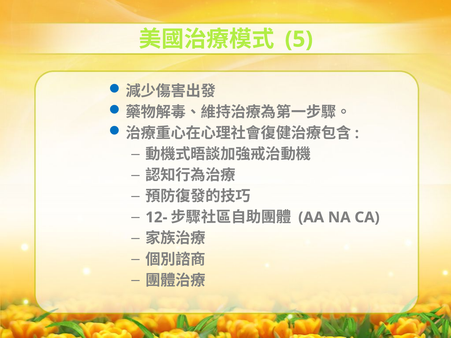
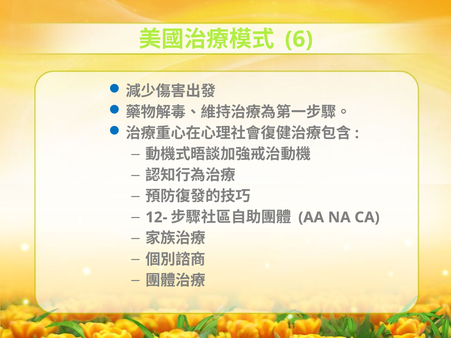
5: 5 -> 6
